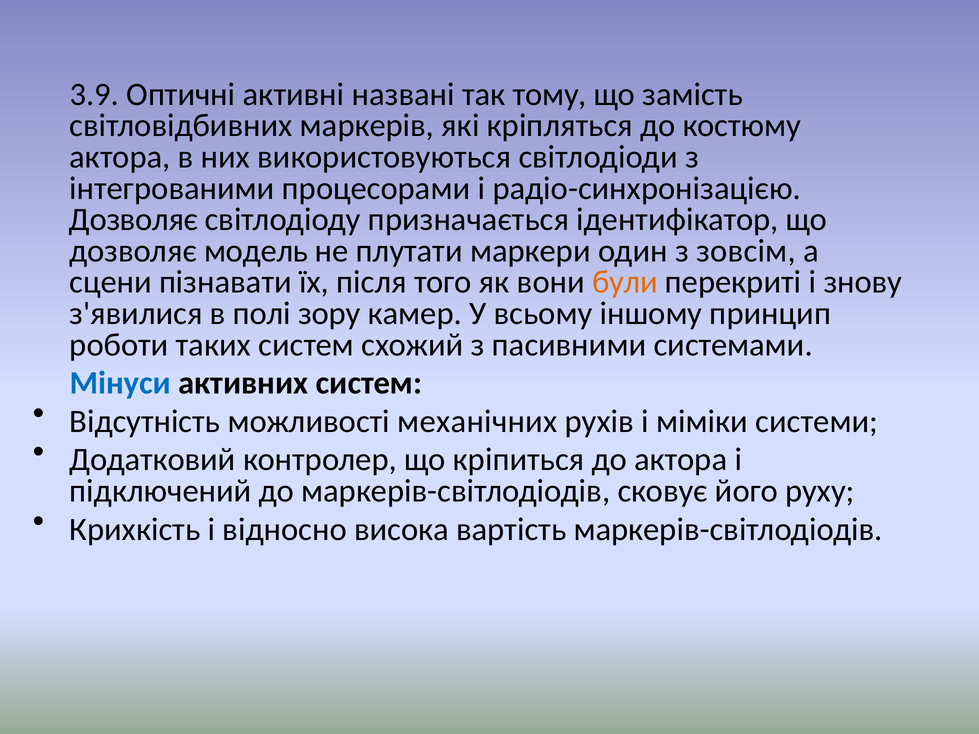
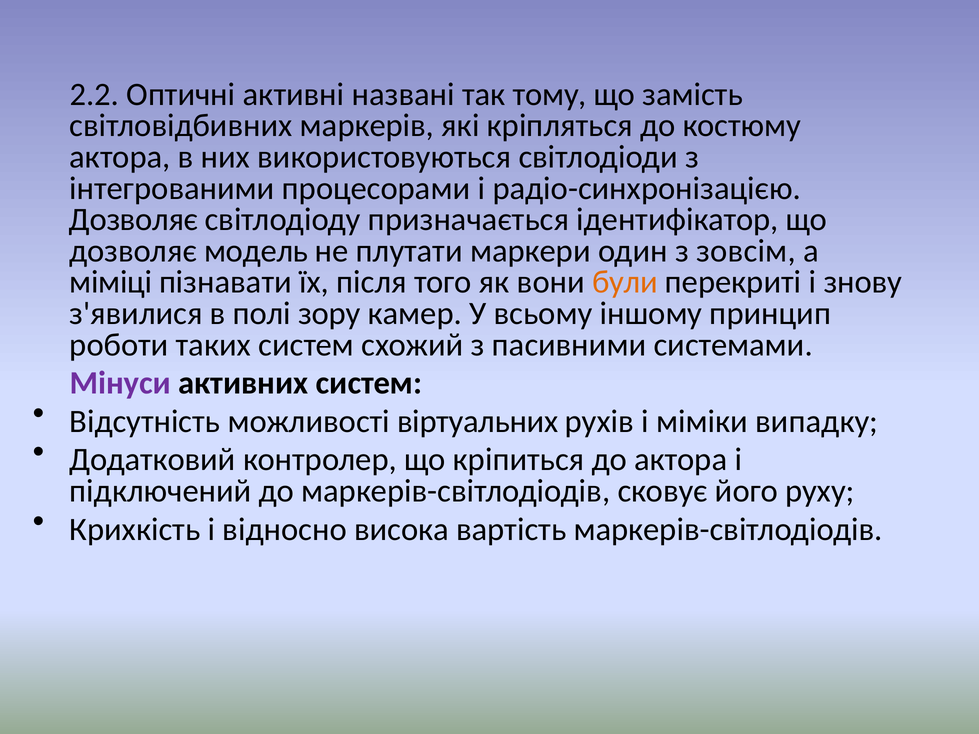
3.9: 3.9 -> 2.2
сцени: сцени -> міміці
Мінуси colour: blue -> purple
механічних: механічних -> віртуальних
системи: системи -> випадку
